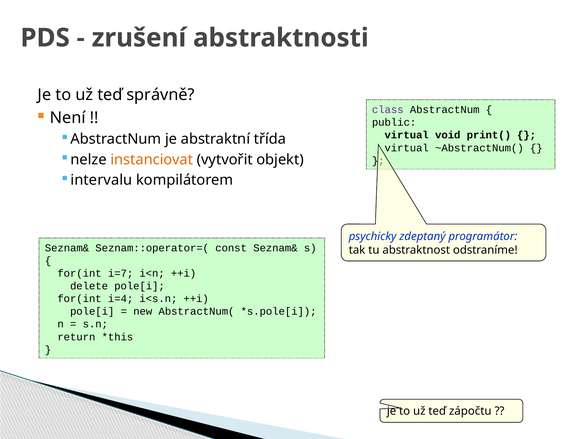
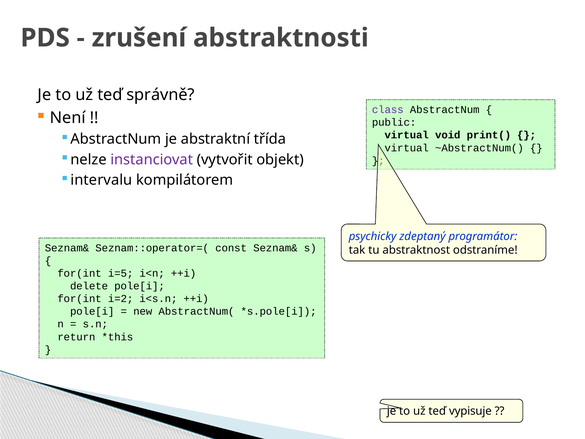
instanciovat colour: orange -> purple
i=7: i=7 -> i=5
i=4: i=4 -> i=2
zápočtu: zápočtu -> vypisuje
